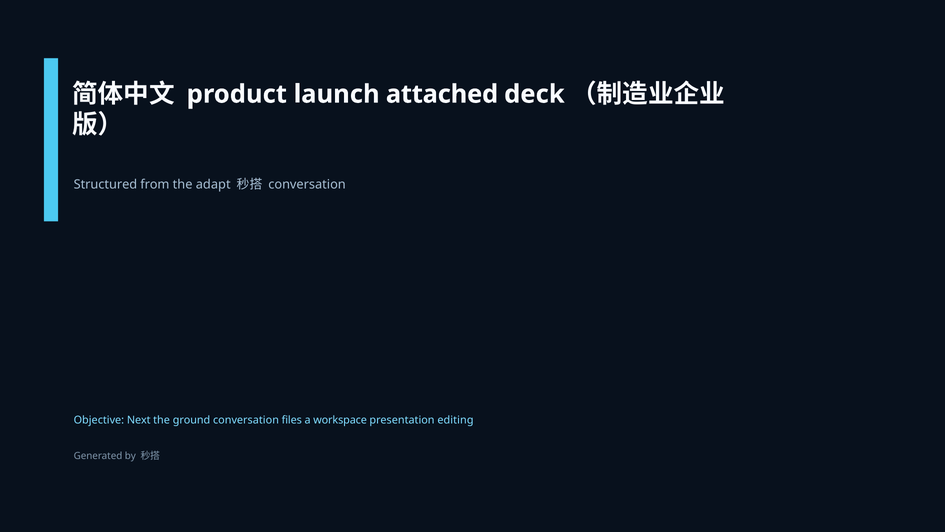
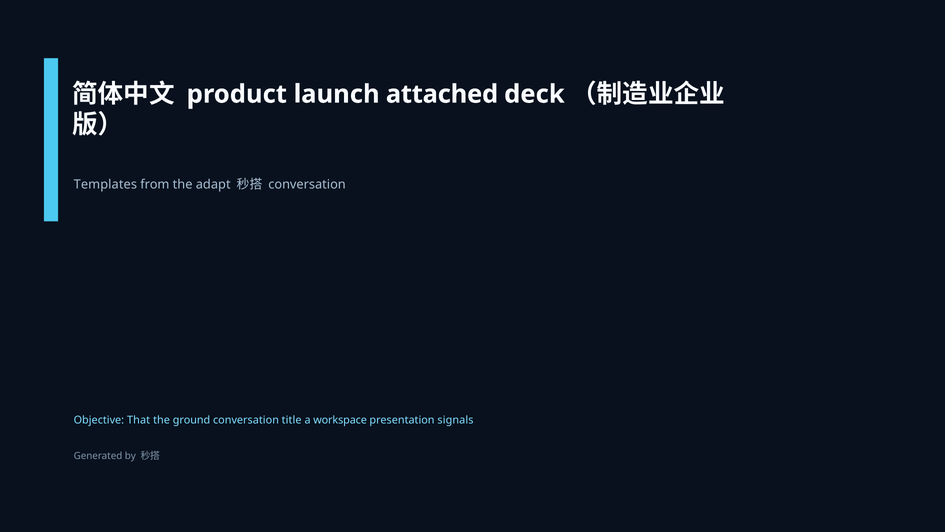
Structured: Structured -> Templates
Next: Next -> That
files: files -> title
editing: editing -> signals
